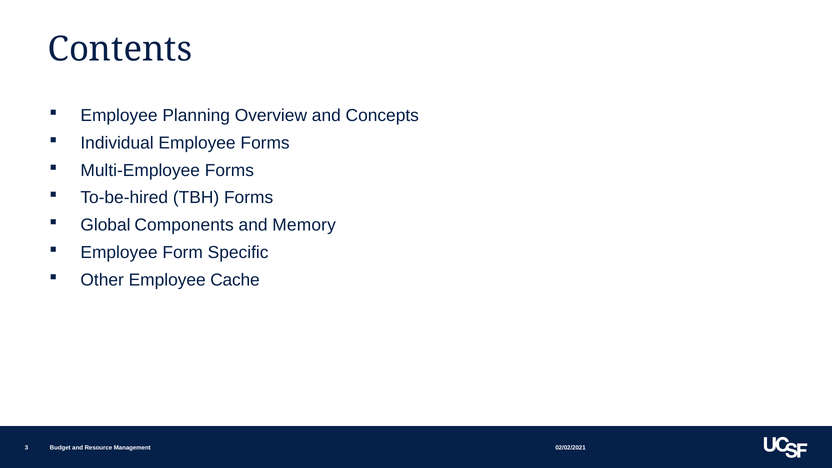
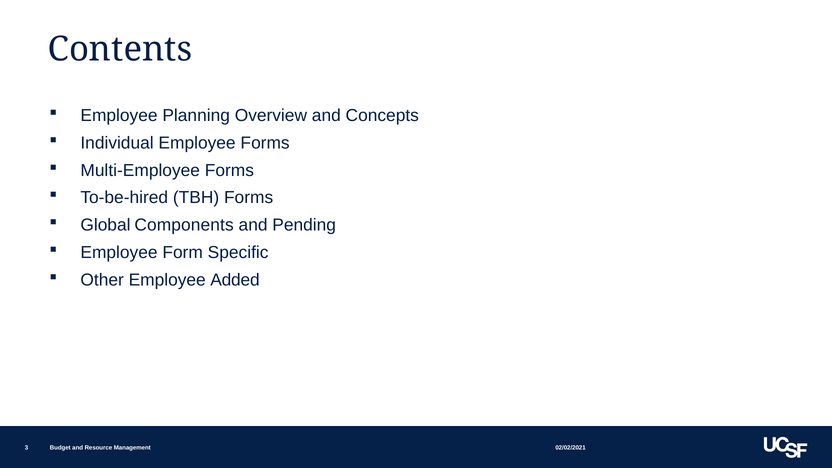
Memory: Memory -> Pending
Cache: Cache -> Added
